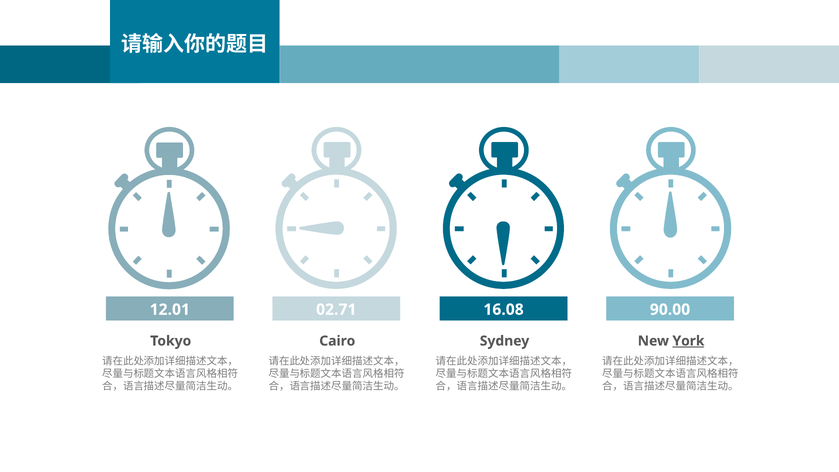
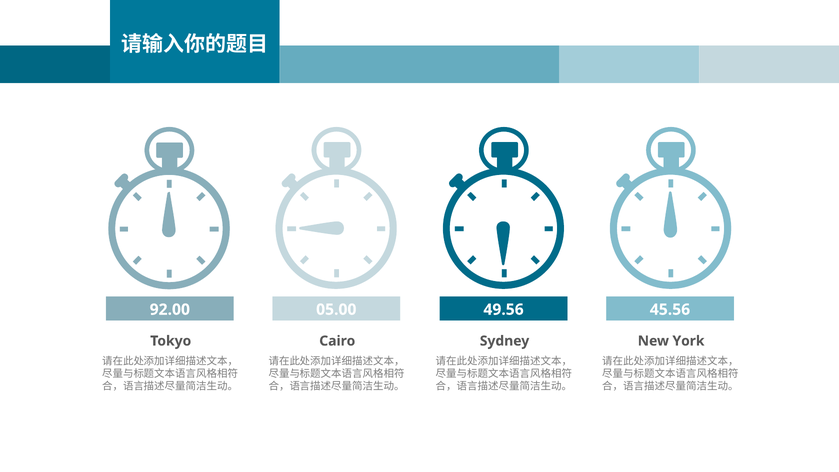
12.01: 12.01 -> 92.00
02.71: 02.71 -> 05.00
16.08: 16.08 -> 49.56
90.00: 90.00 -> 45.56
York underline: present -> none
